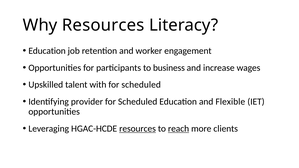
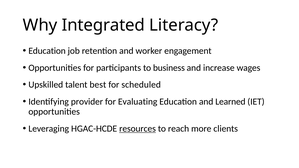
Why Resources: Resources -> Integrated
with: with -> best
Scheduled at (138, 102): Scheduled -> Evaluating
Flexible: Flexible -> Learned
reach underline: present -> none
